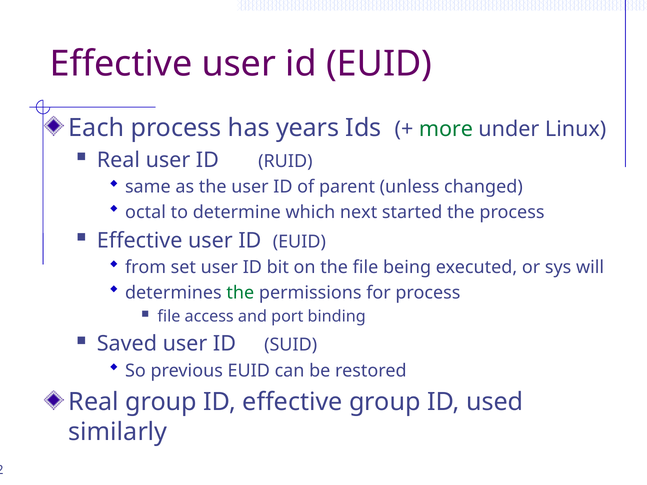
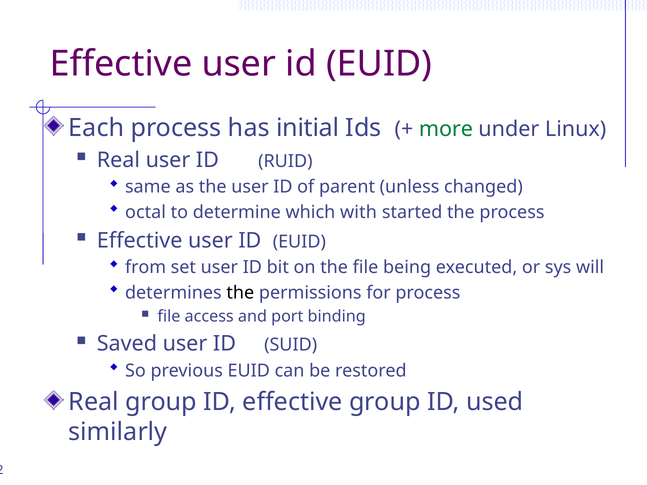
years: years -> initial
next: next -> with
the at (240, 293) colour: green -> black
